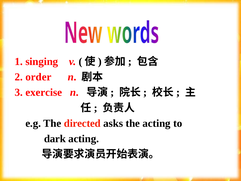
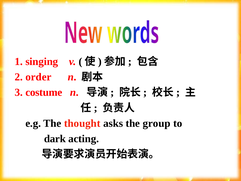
exercise: exercise -> costume
directed: directed -> thought
the acting: acting -> group
